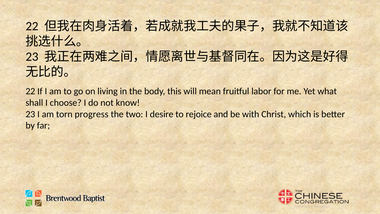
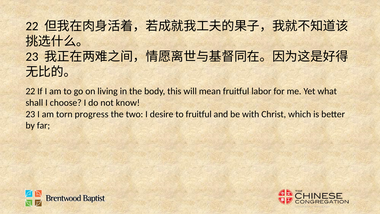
to rejoice: rejoice -> fruitful
